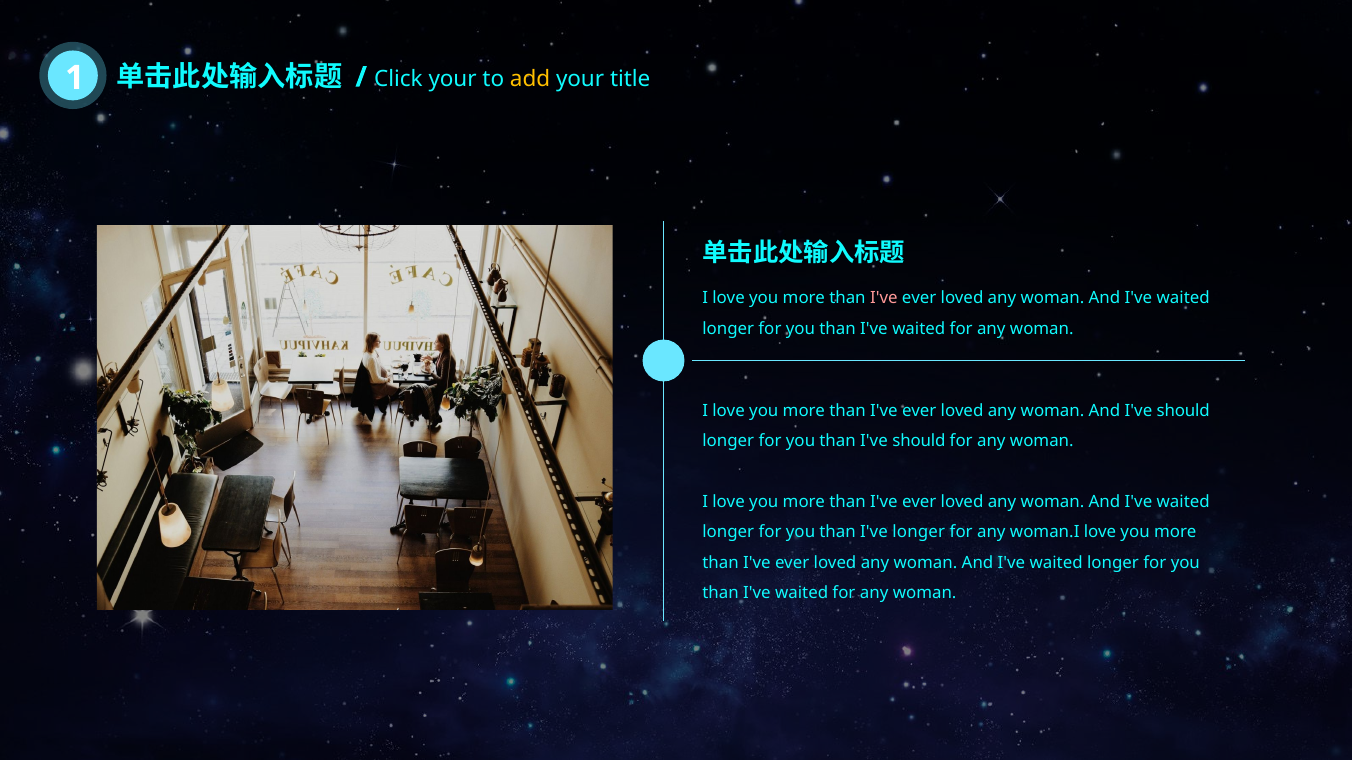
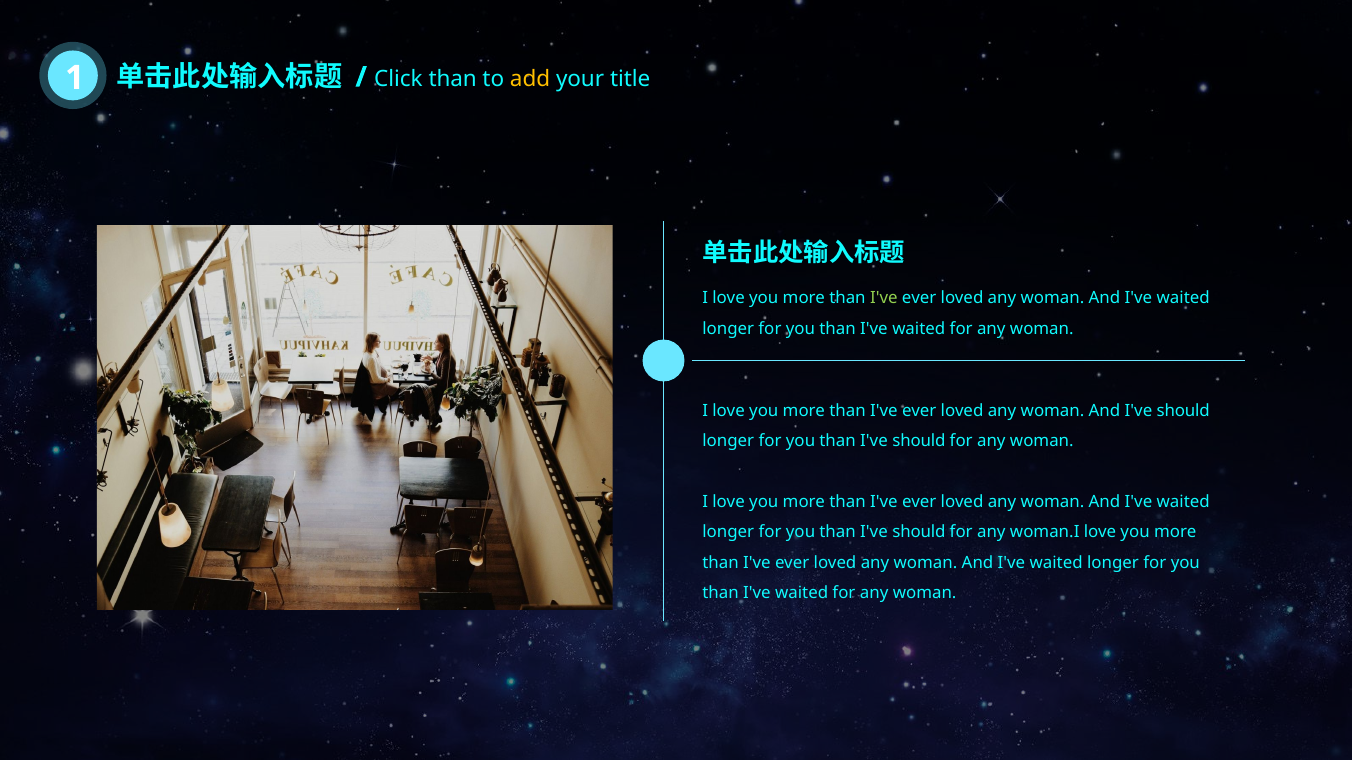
Click your: your -> than
I've at (884, 298) colour: pink -> light green
longer at (919, 533): longer -> should
